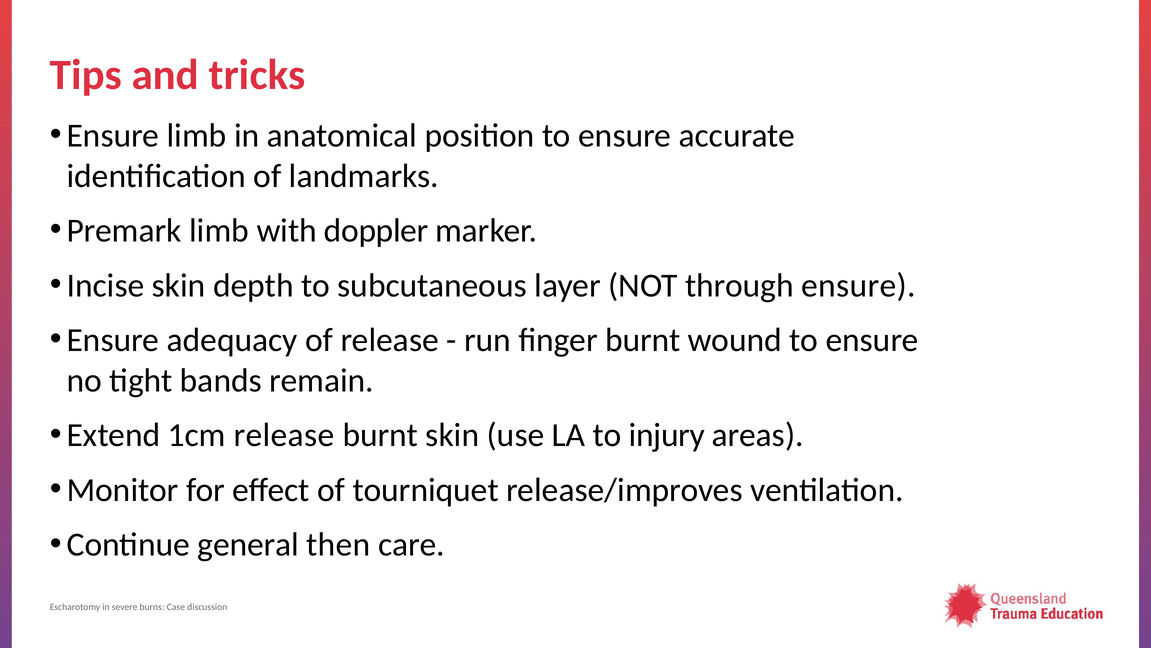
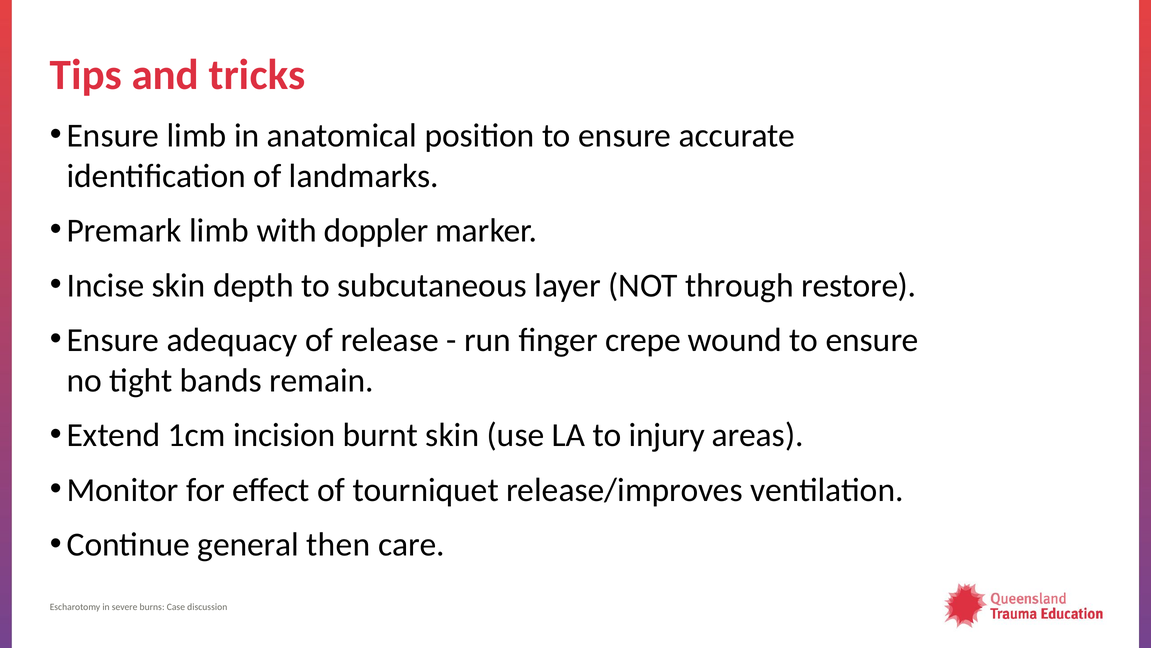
through ensure: ensure -> restore
finger burnt: burnt -> crepe
1cm release: release -> incision
